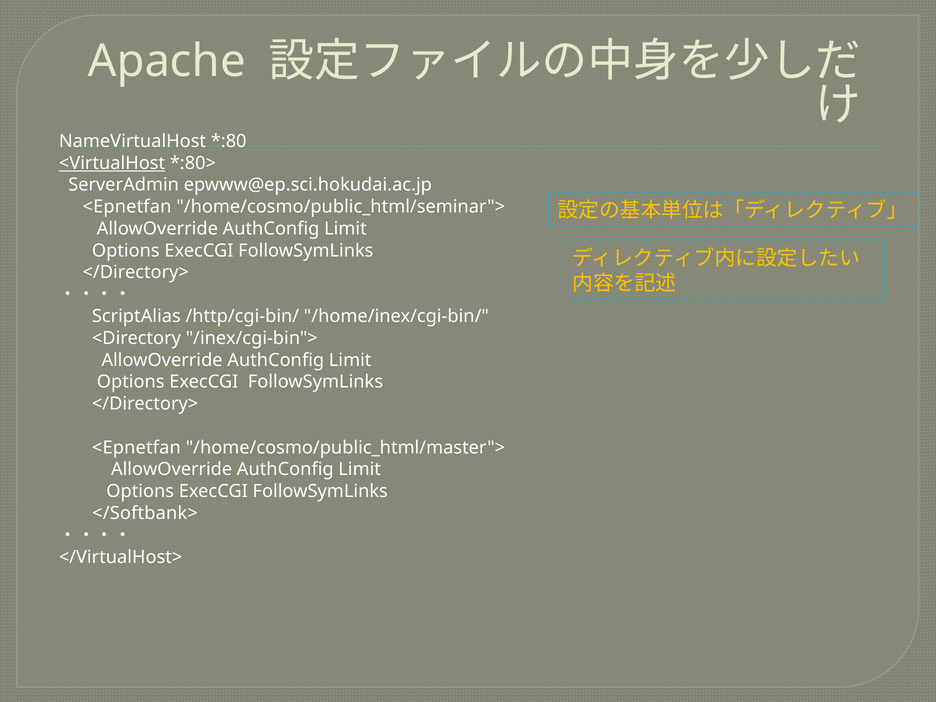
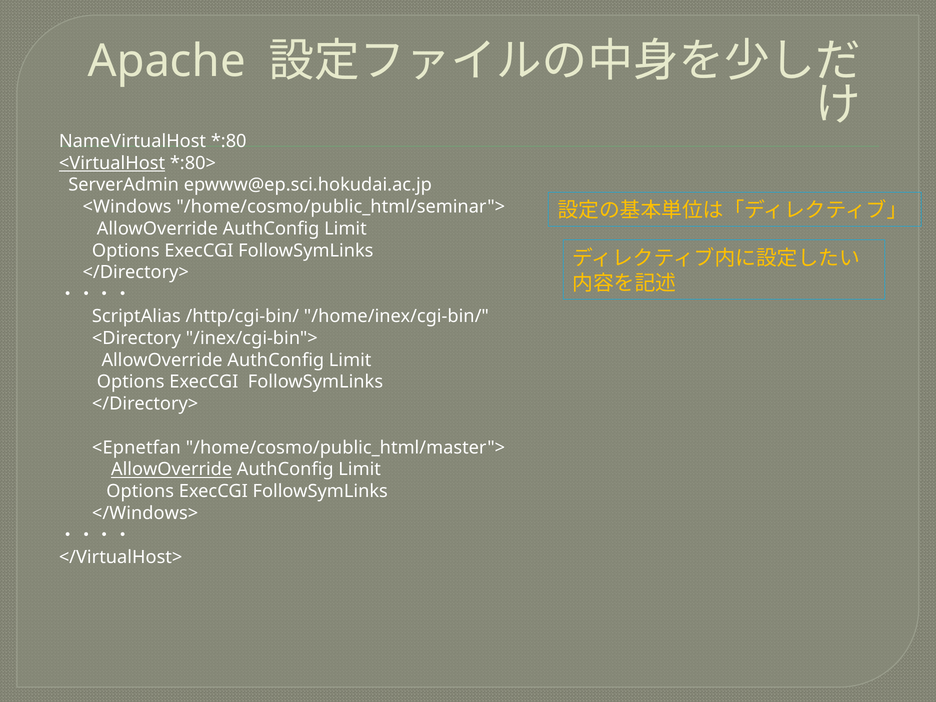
<Epnetfan at (127, 207): <Epnetfan -> <Windows
AllowOverride at (172, 469) underline: none -> present
</Softbank>: </Softbank> -> </Windows>
